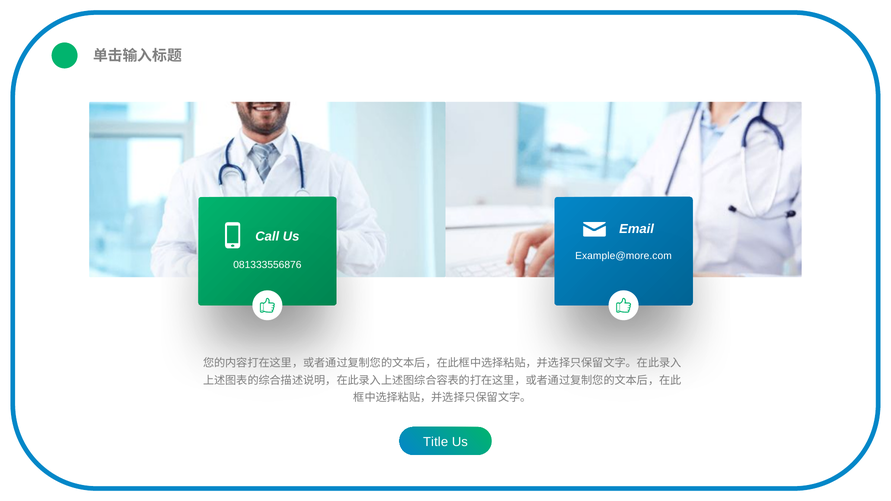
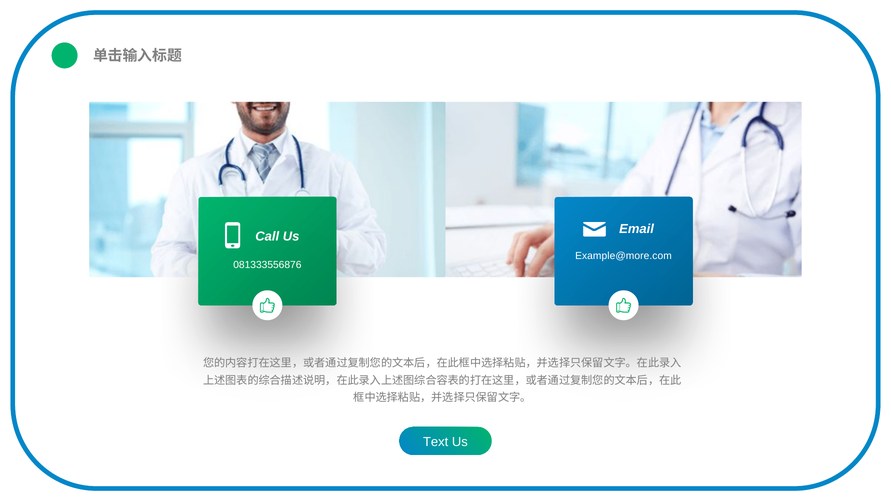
Title: Title -> Text
